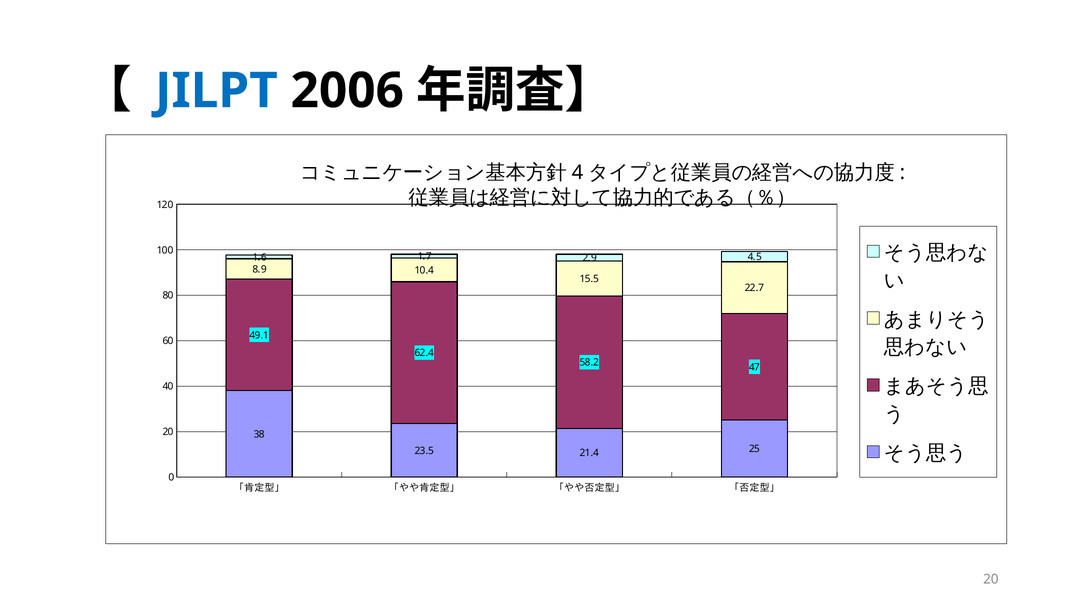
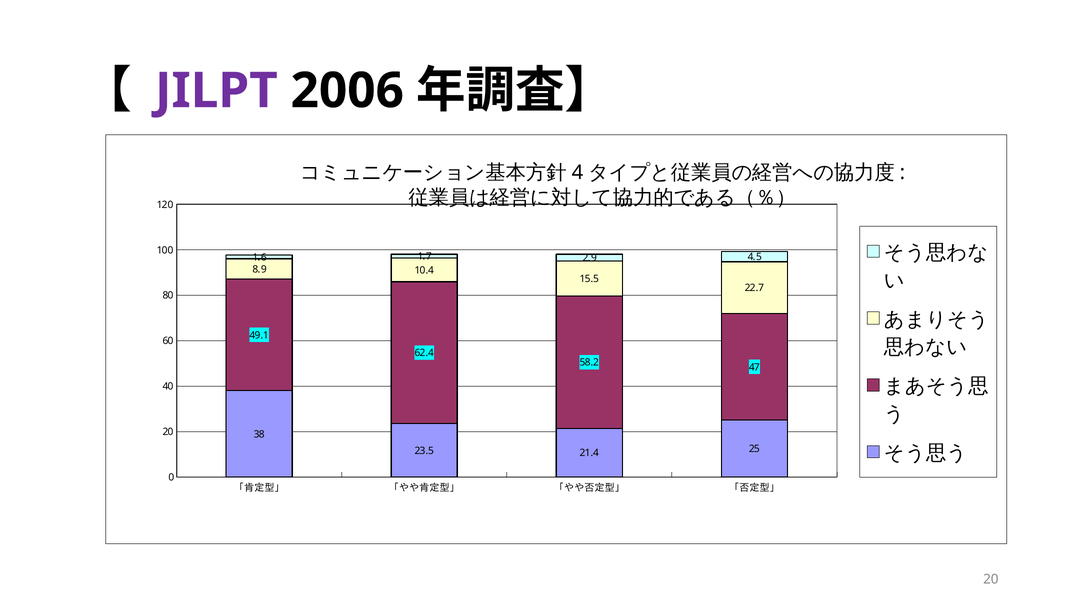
JILPT colour: blue -> purple
